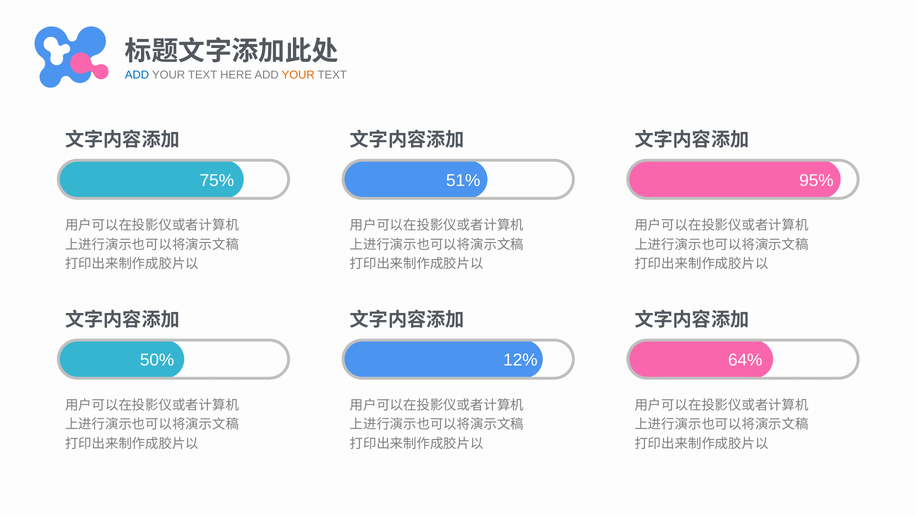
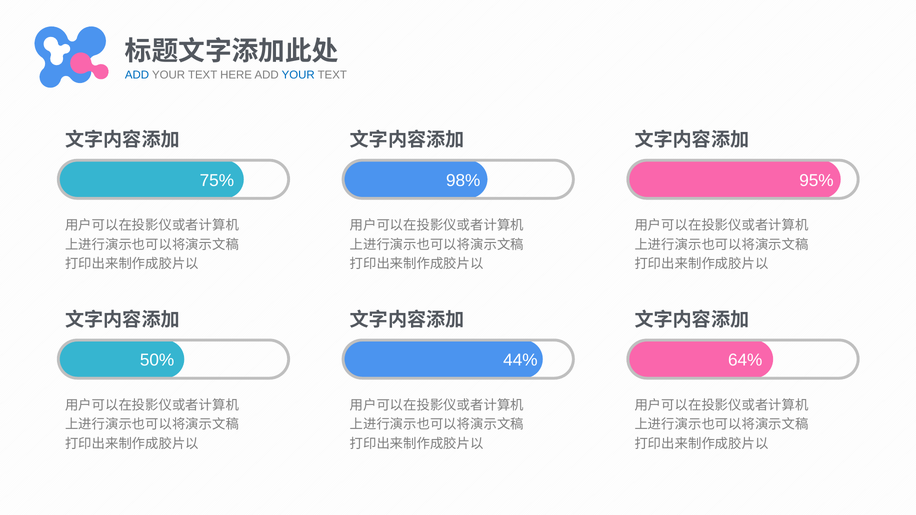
YOUR at (298, 75) colour: orange -> blue
51%: 51% -> 98%
12%: 12% -> 44%
